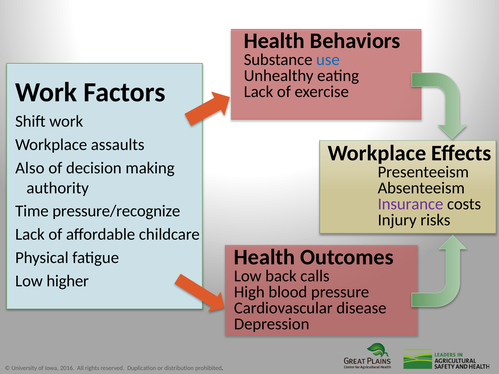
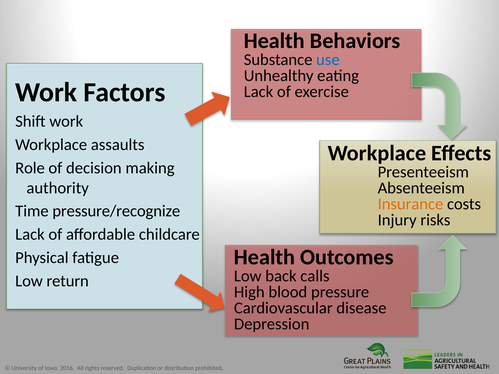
Also: Also -> Role
Insurance colour: purple -> orange
higher: higher -> return
